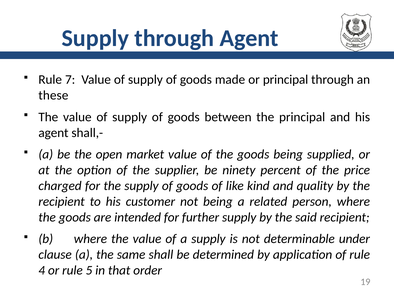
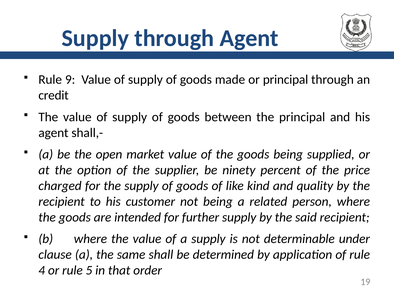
Rule 7: 7 -> 9
these: these -> credit
